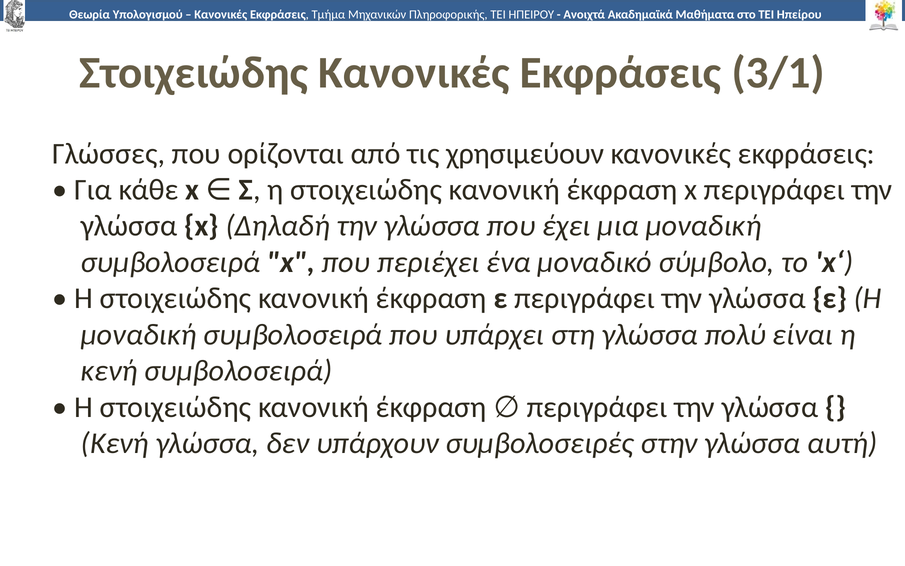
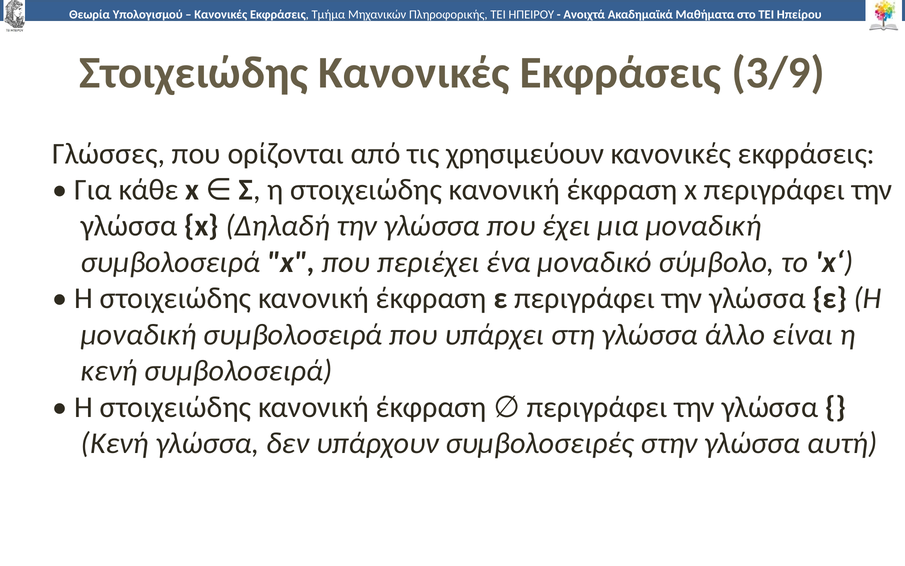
3/1: 3/1 -> 3/9
πολύ: πολύ -> άλλο
